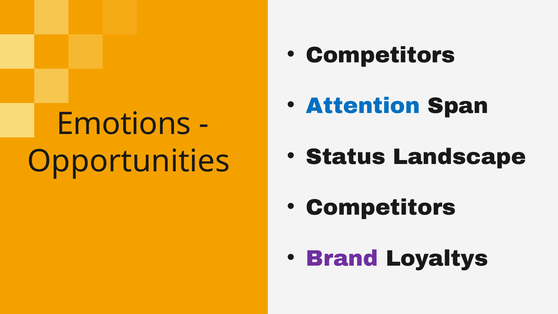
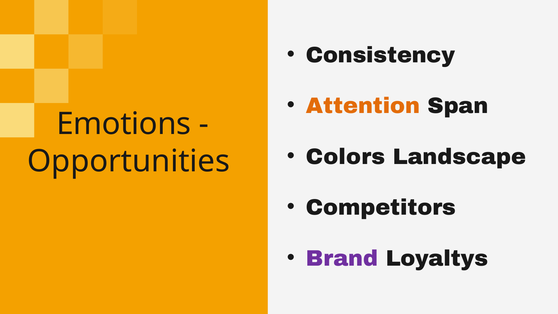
Competitors at (380, 55): Competitors -> Consistency
Attention colour: blue -> orange
Status: Status -> Colors
